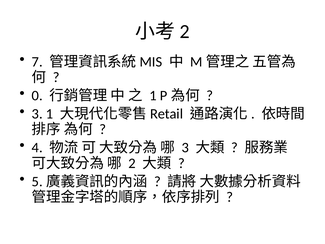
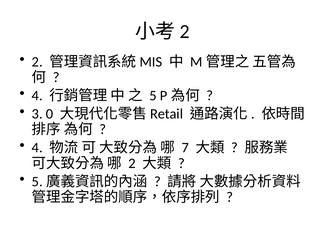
7 at (37, 62): 7 -> 2
0 at (37, 96): 0 -> 4
1 at (153, 96): 1 -> 5
3 1: 1 -> 0
3 at (185, 148): 3 -> 7
